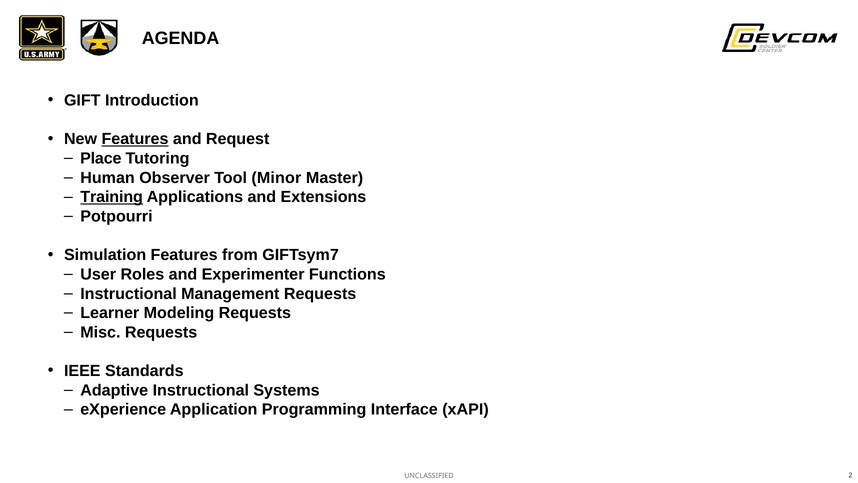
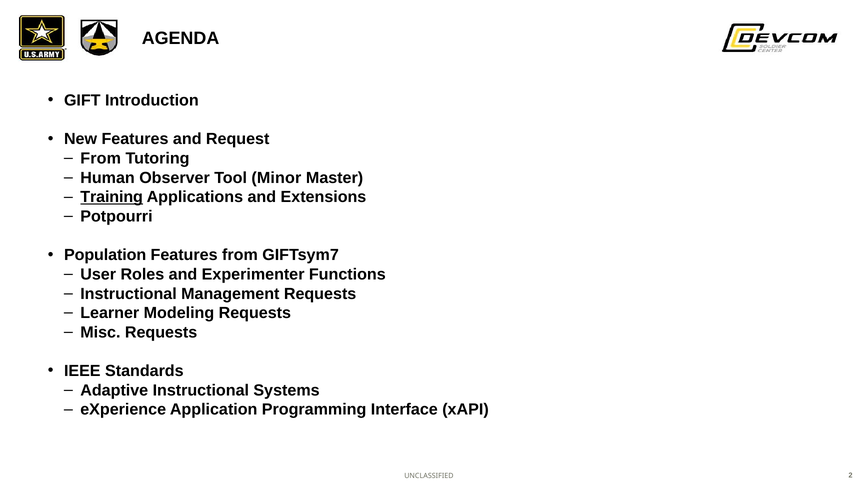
Features at (135, 139) underline: present -> none
Place at (101, 158): Place -> From
Simulation: Simulation -> Population
